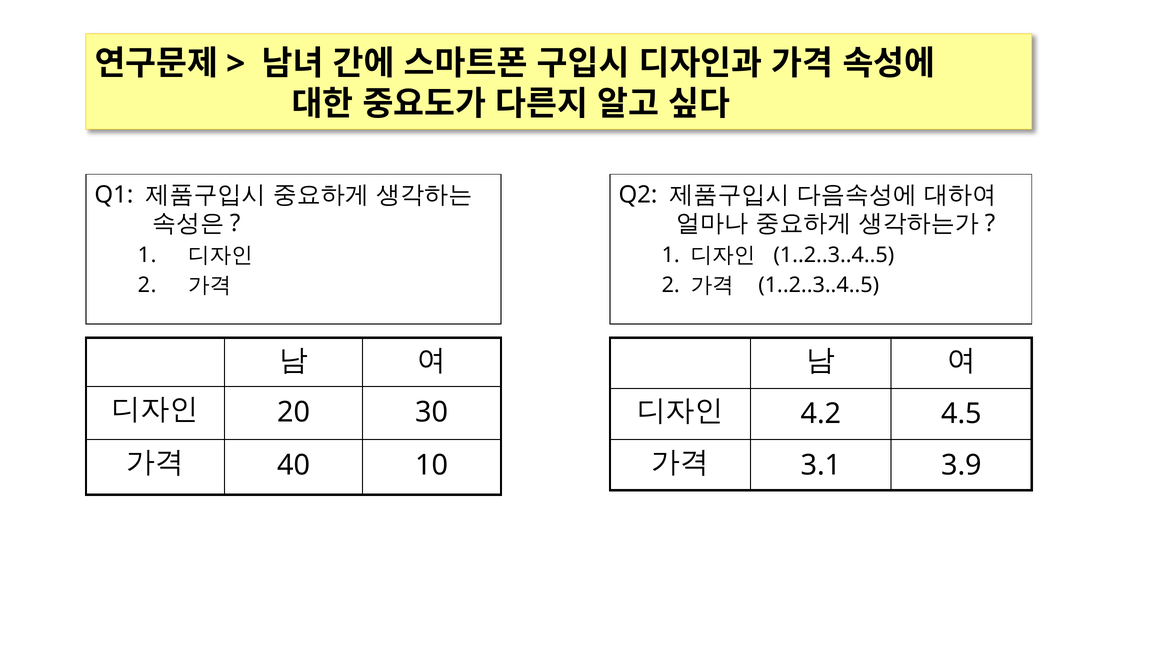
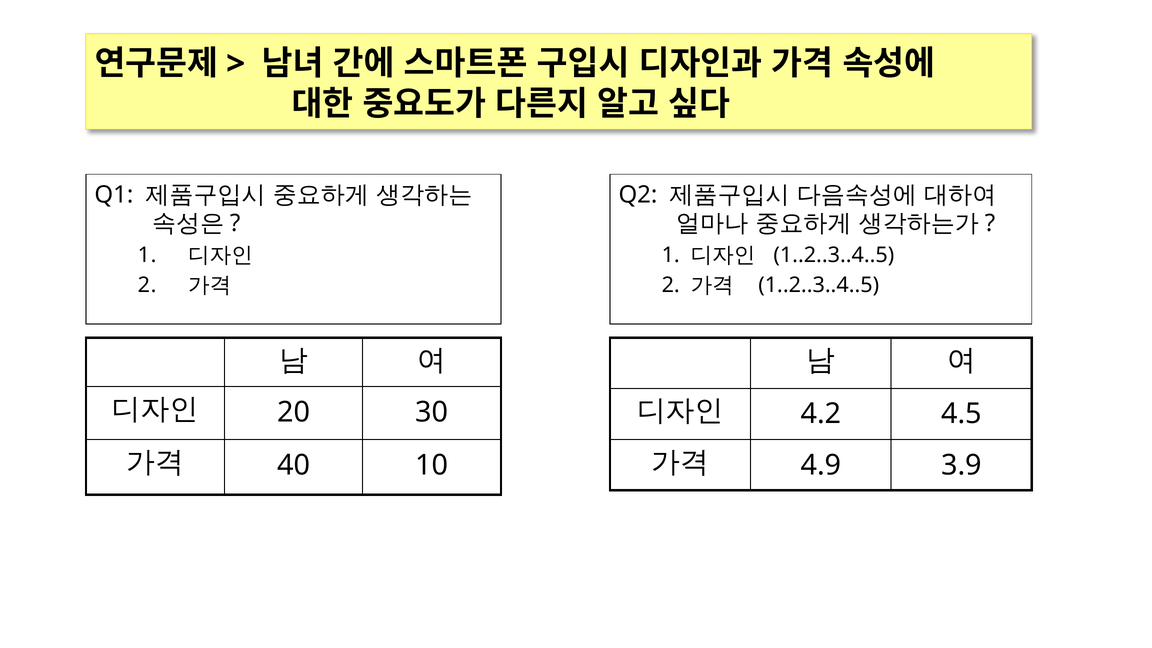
3.1: 3.1 -> 4.9
